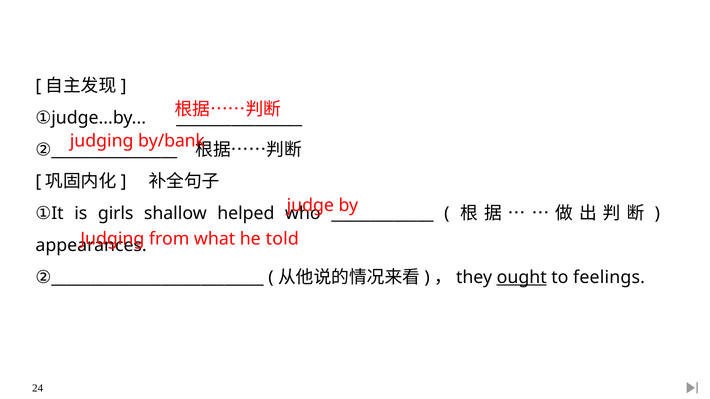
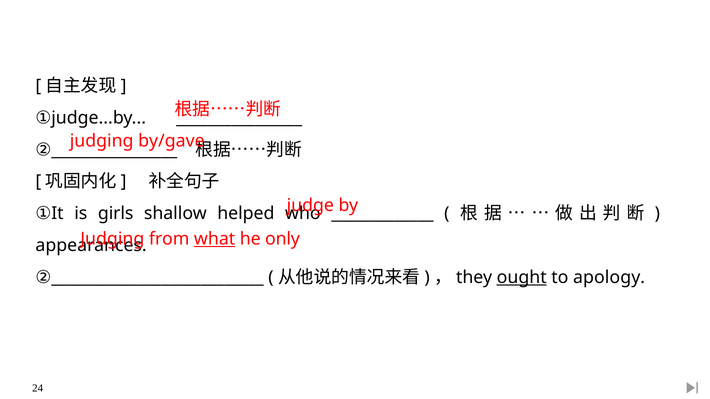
by/bank: by/bank -> by/gave
what underline: none -> present
told: told -> only
feelings: feelings -> apology
